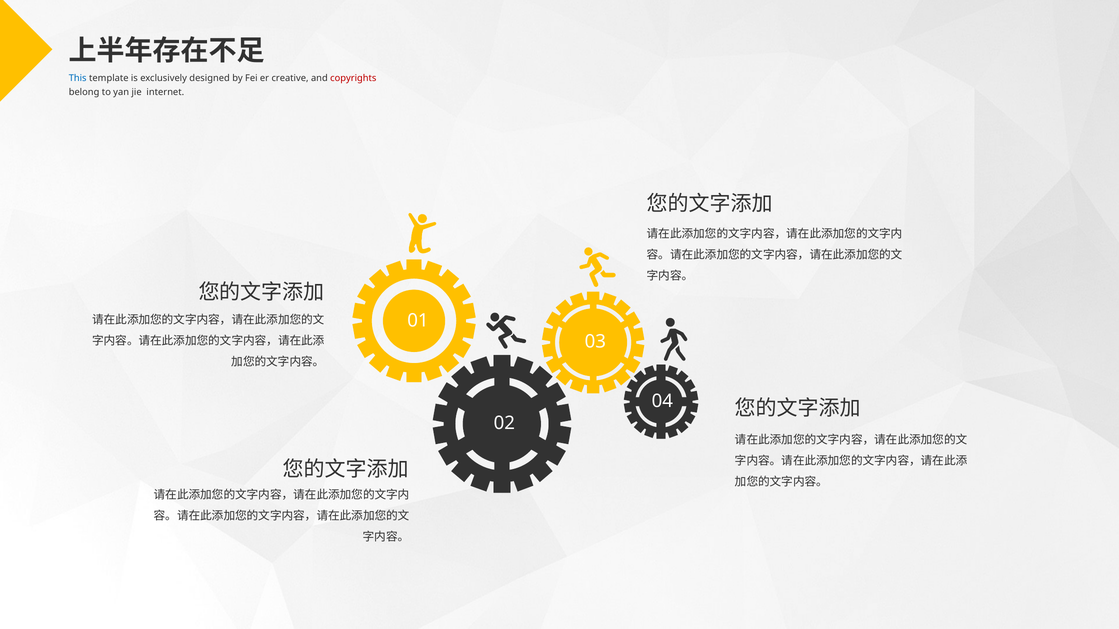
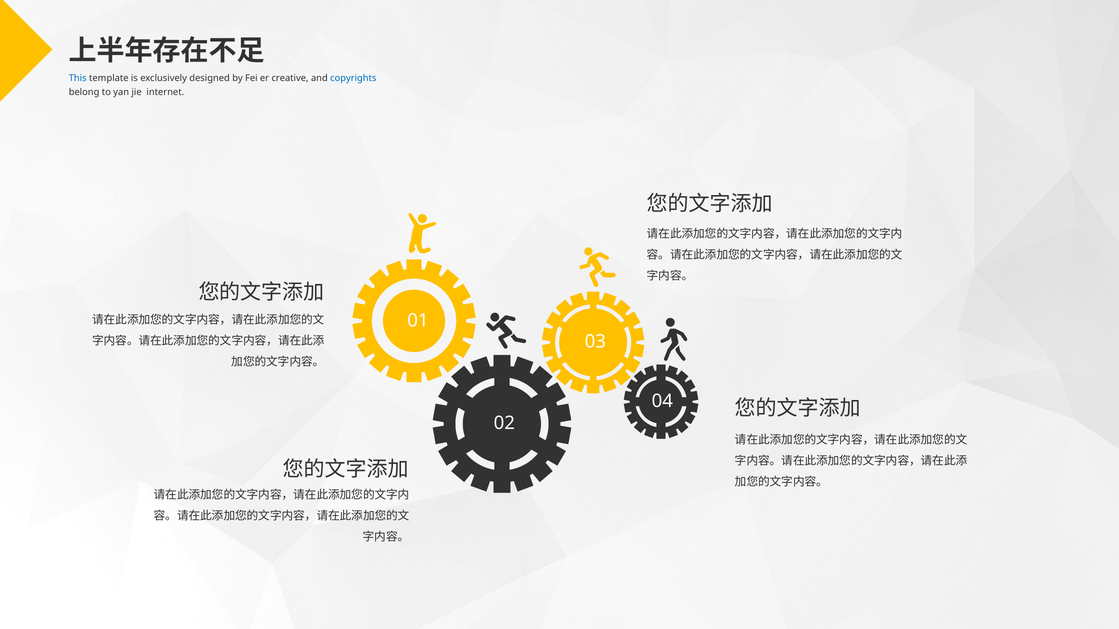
copyrights colour: red -> blue
